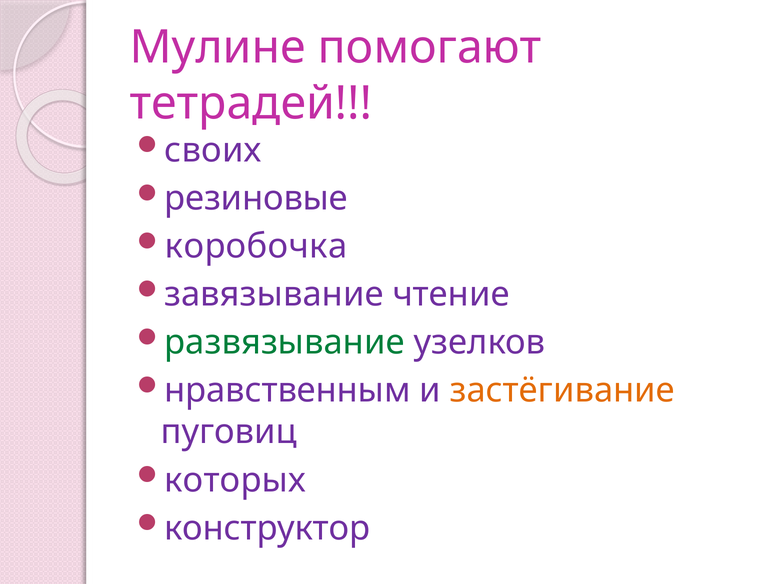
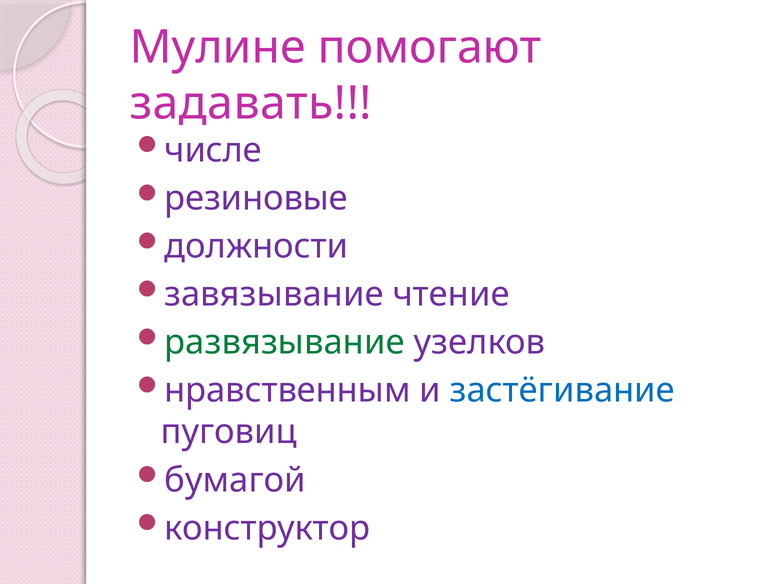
тетрадей: тетрадей -> задавать
своих: своих -> числе
коробочка: коробочка -> должности
застёгивание colour: orange -> blue
которых: которых -> бумагой
